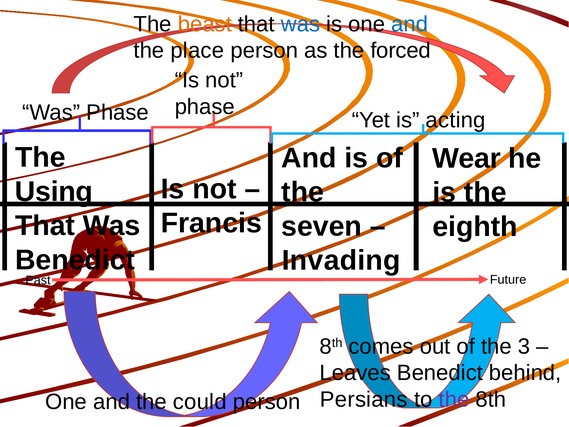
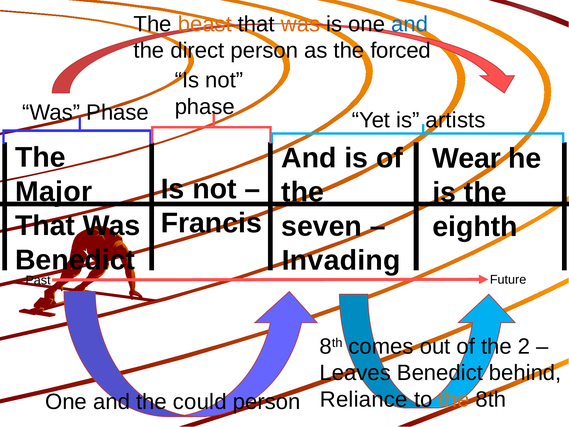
was at (300, 24) colour: blue -> orange
place: place -> direct
acting: acting -> artists
Using: Using -> Major
3: 3 -> 2
Persians: Persians -> Reliance
the at (454, 399) colour: purple -> orange
